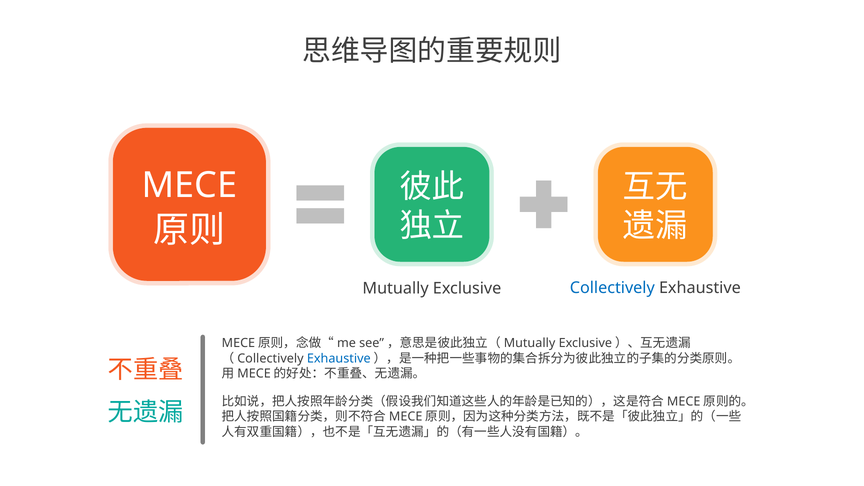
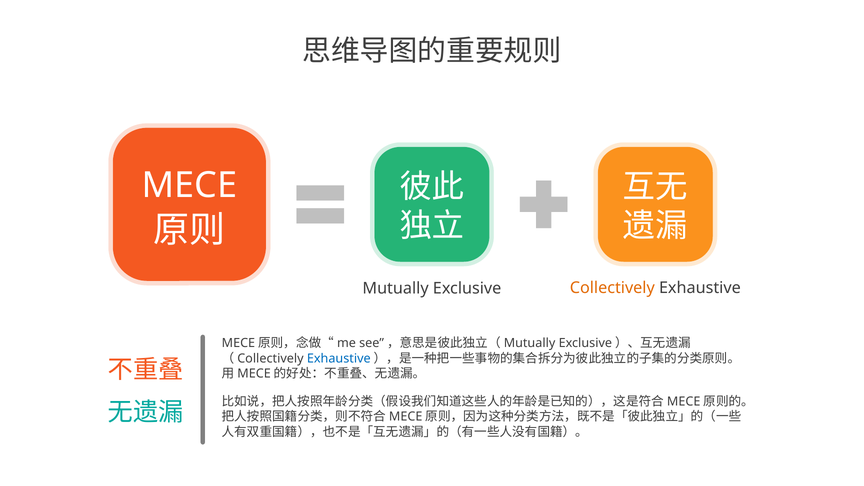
Collectively colour: blue -> orange
